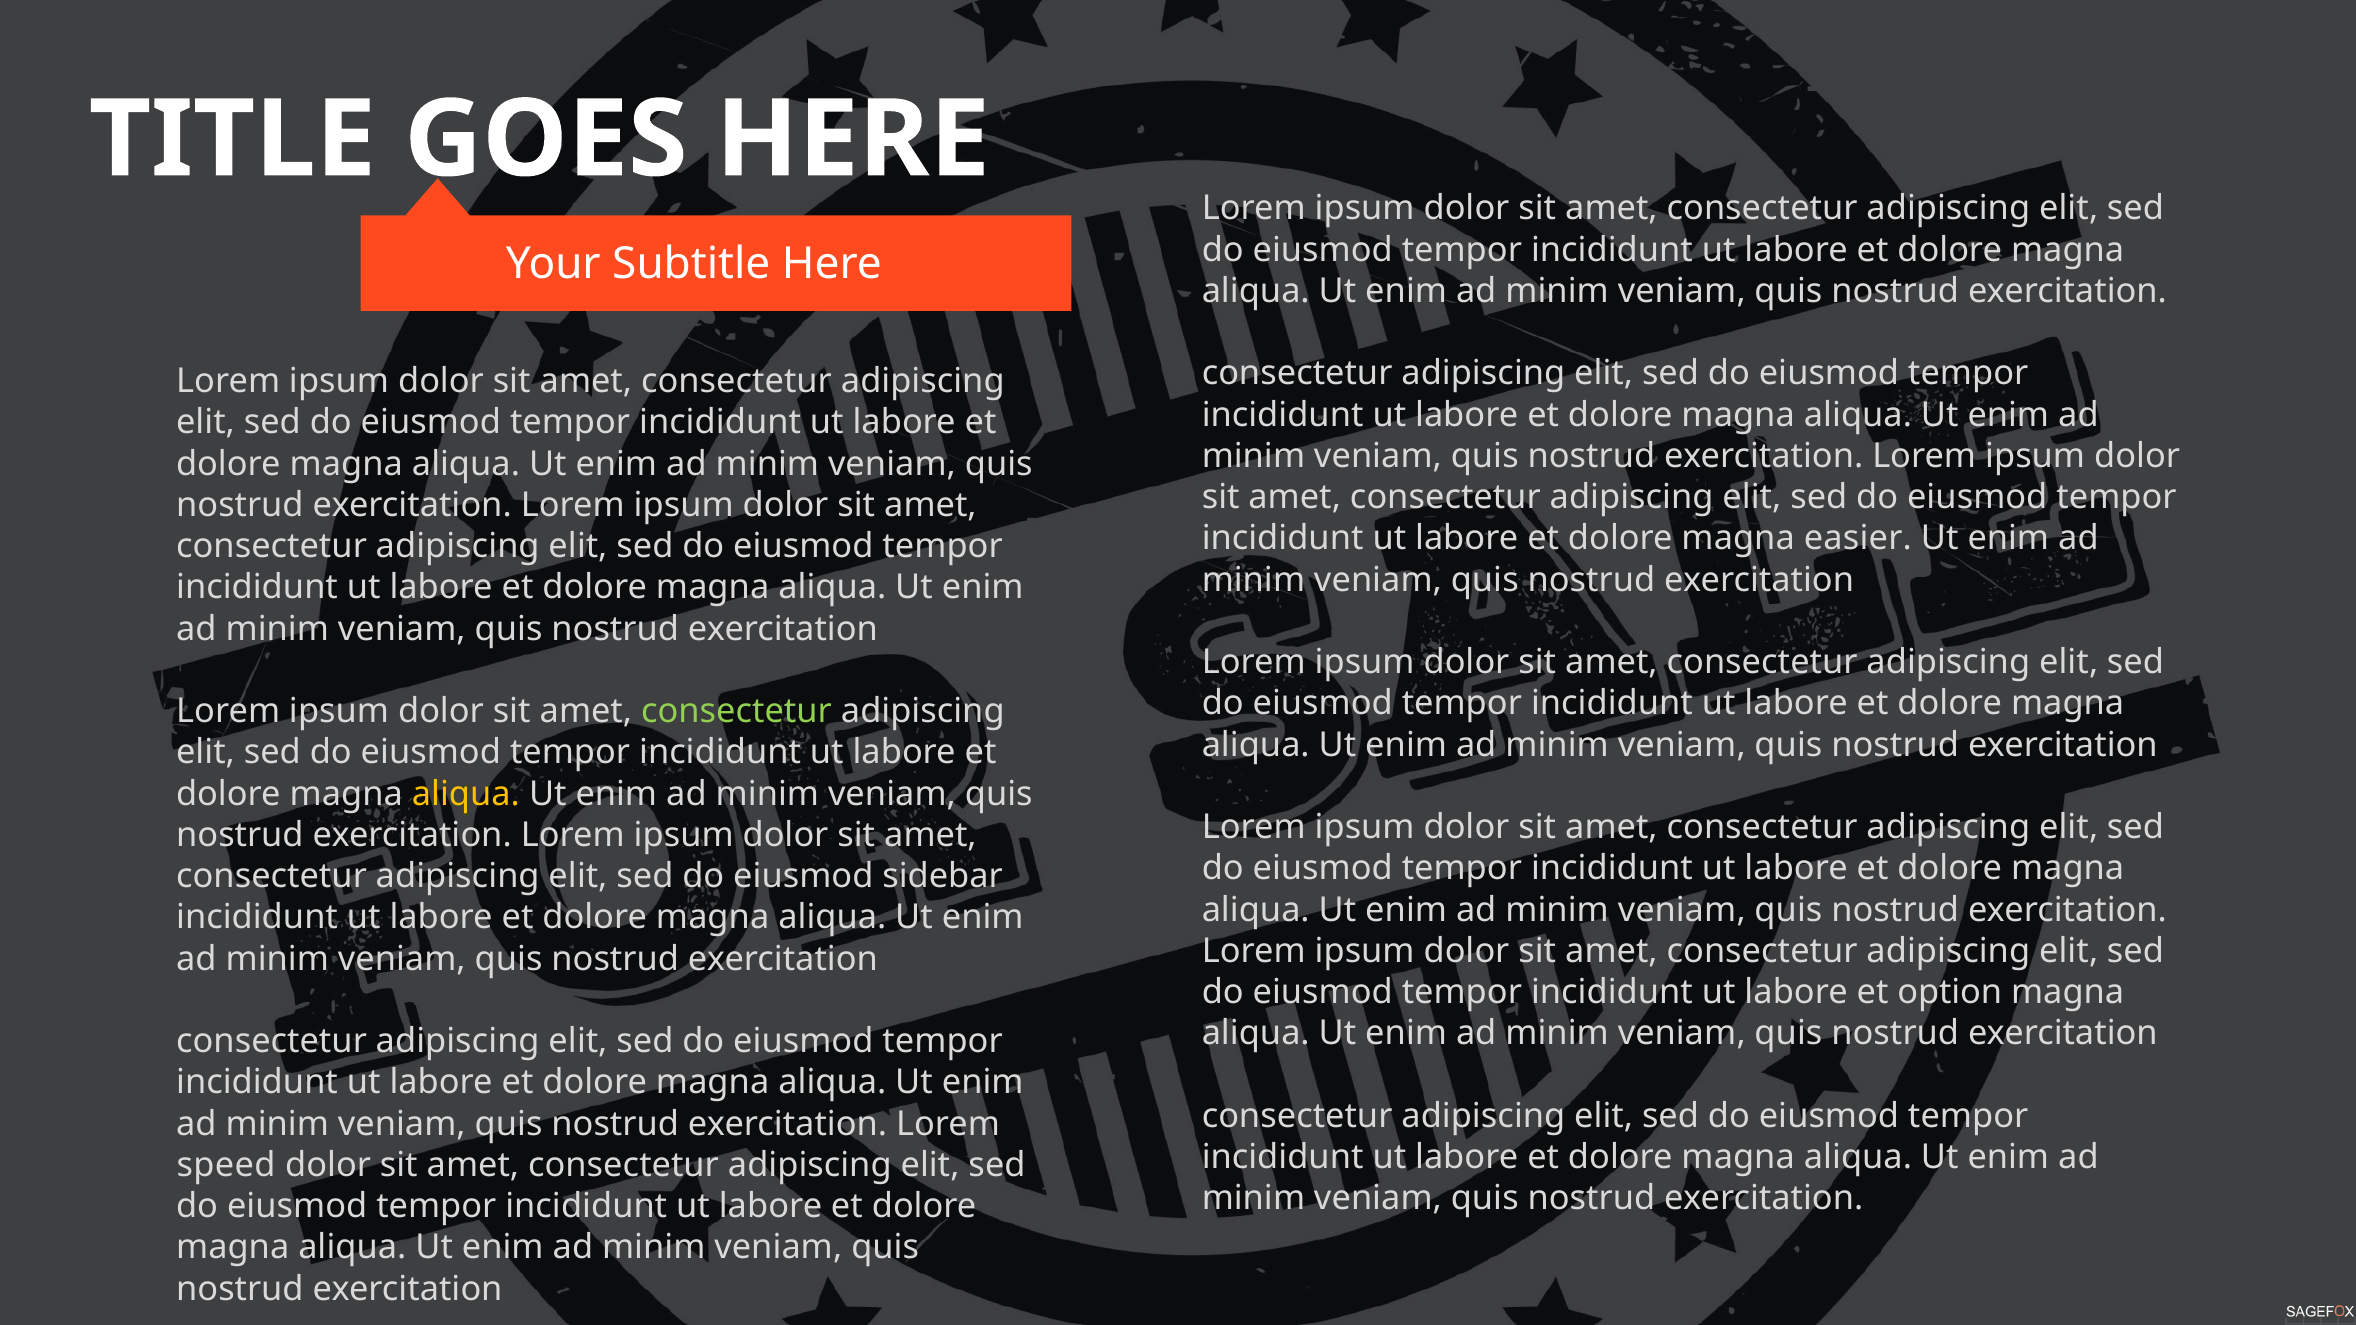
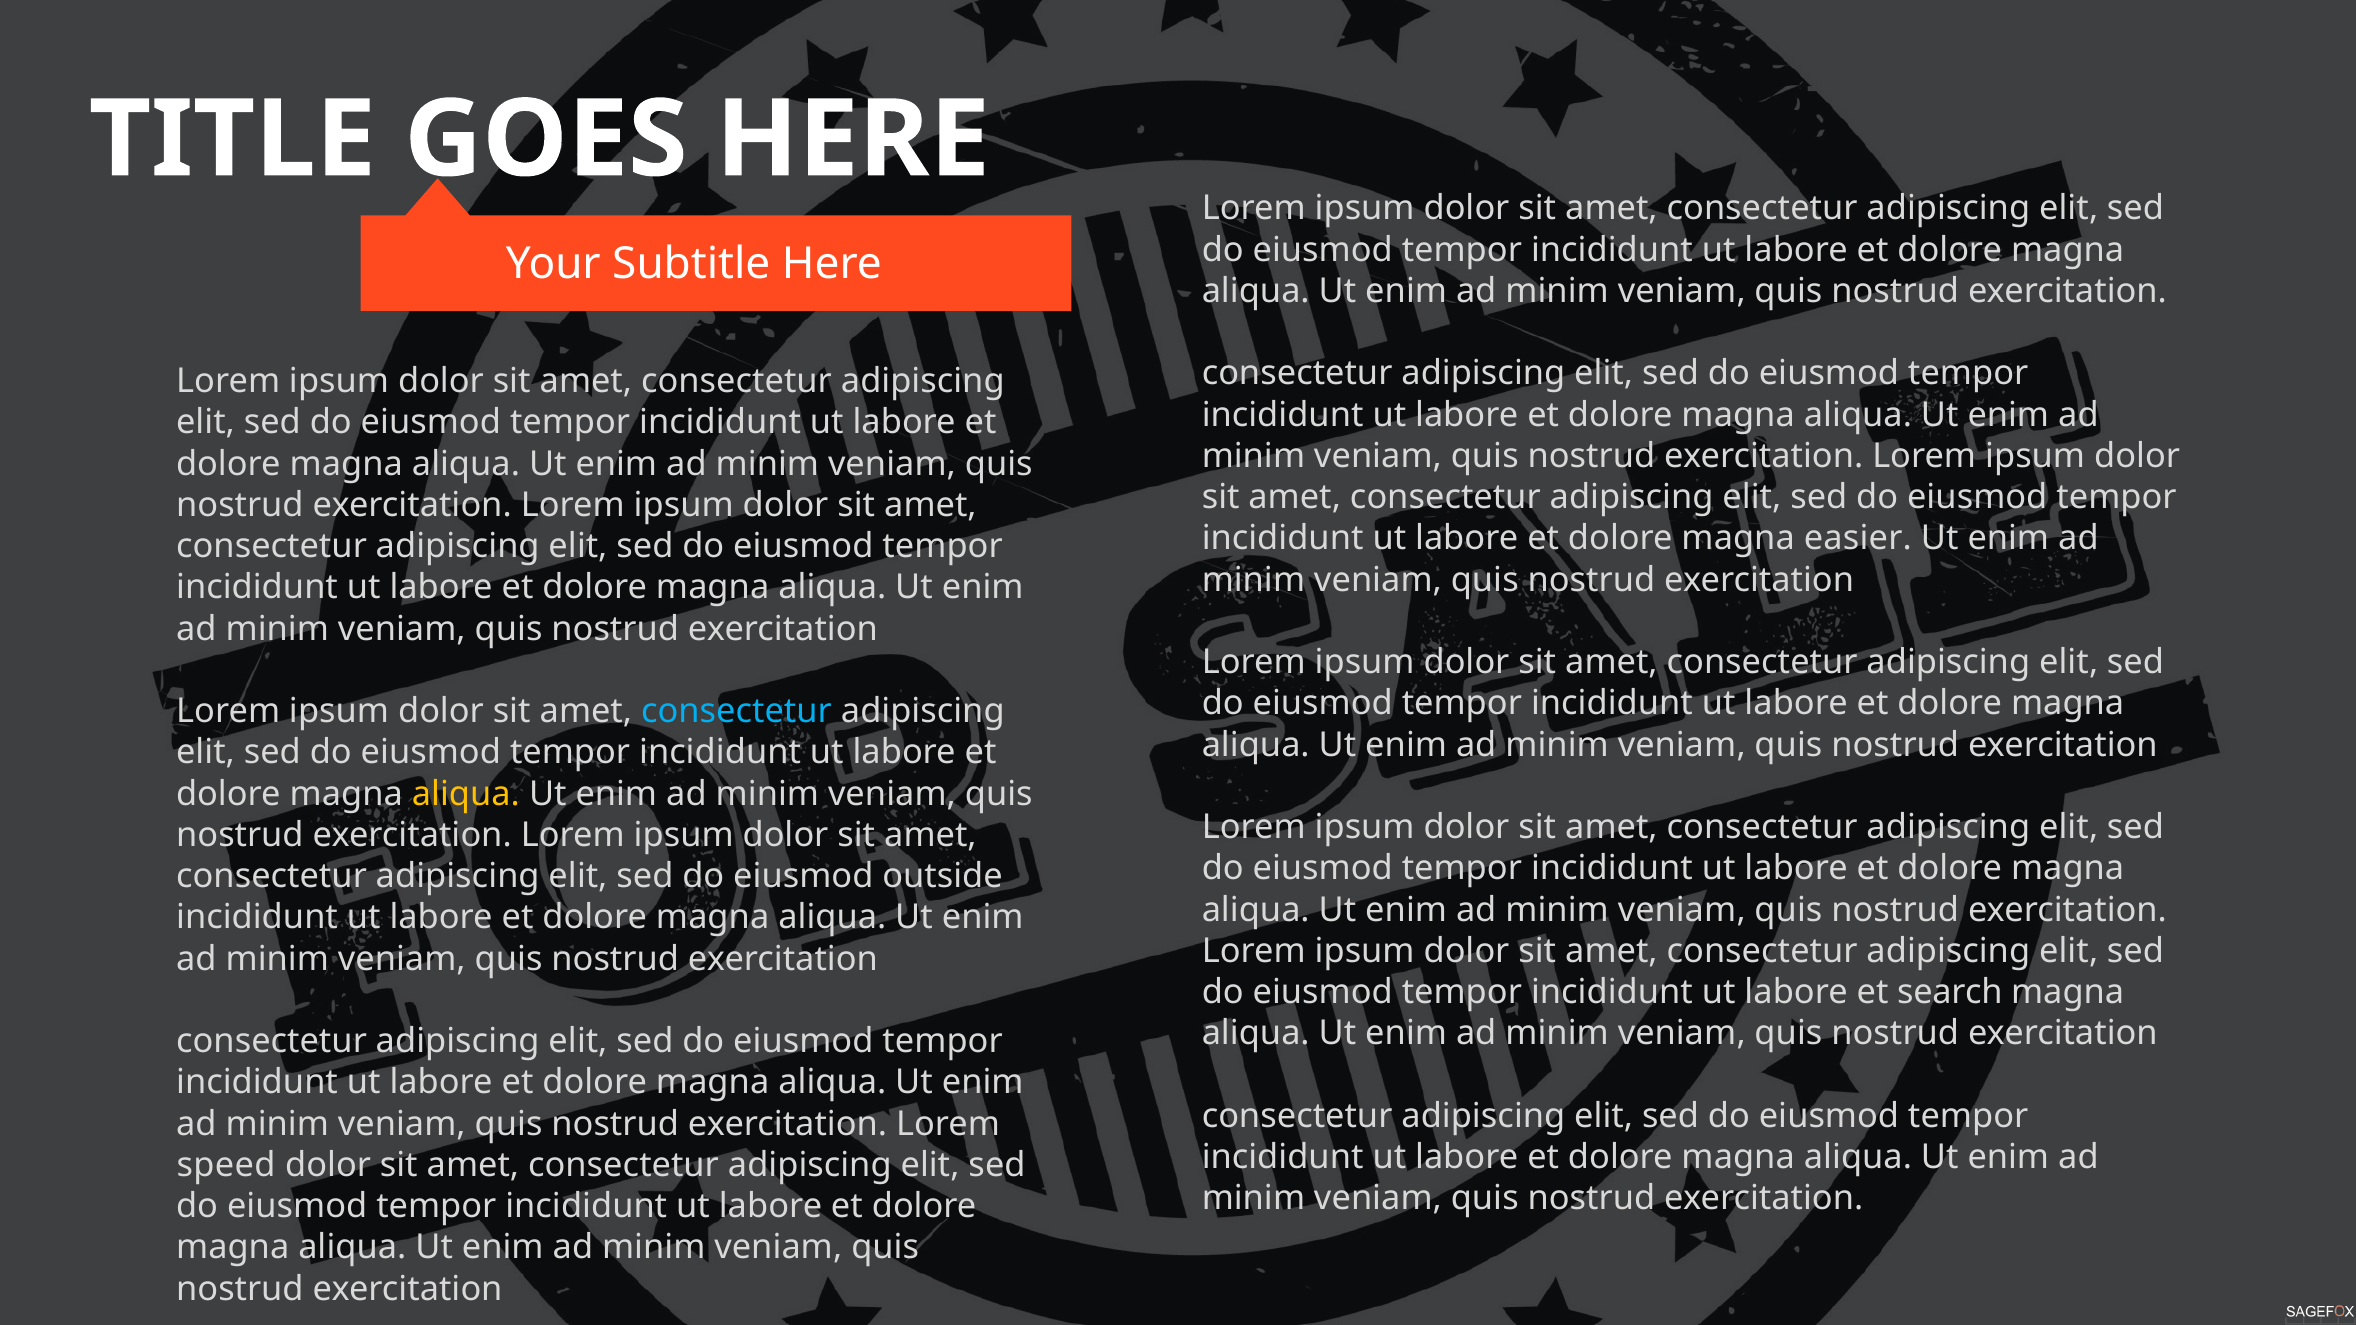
consectetur at (736, 711) colour: light green -> light blue
sidebar: sidebar -> outside
option: option -> search
